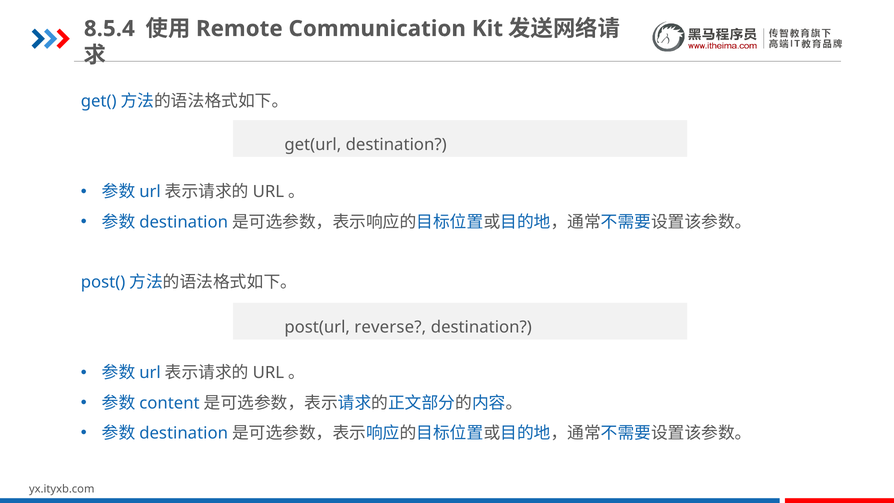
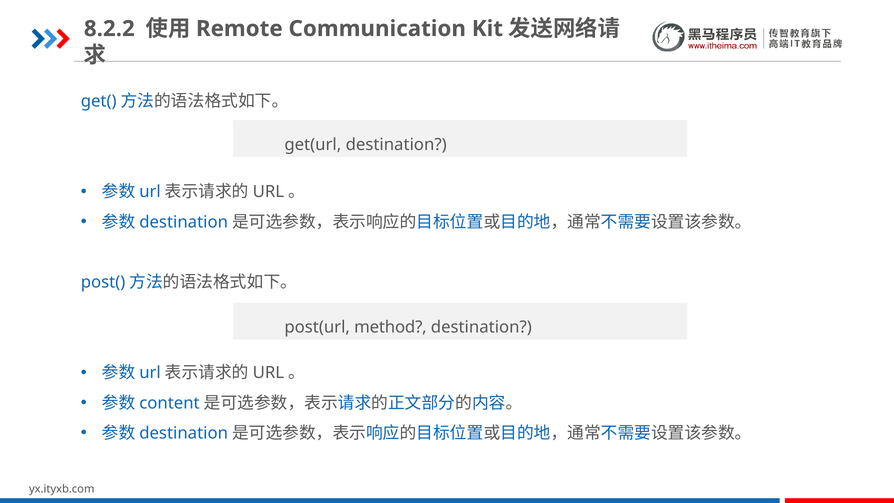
8.5.4: 8.5.4 -> 8.2.2
reverse: reverse -> method
